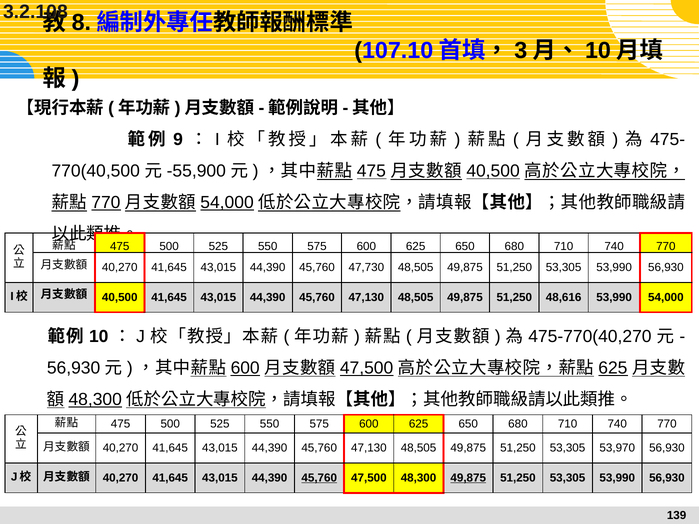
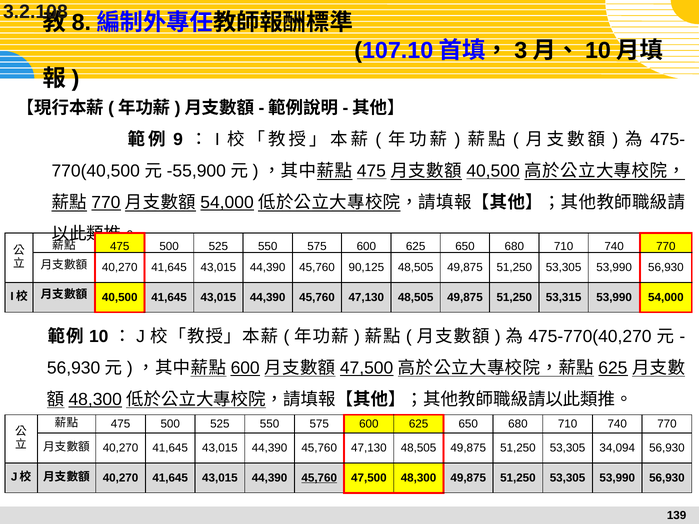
47,730: 47,730 -> 90,125
48,616: 48,616 -> 53,315
53,970: 53,970 -> 34,094
49,875 at (468, 478) underline: present -> none
